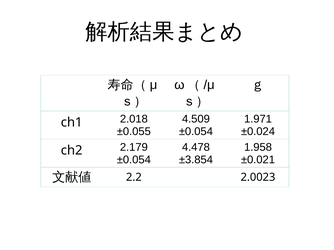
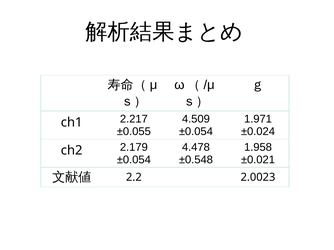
2.018: 2.018 -> 2.217
±3.854: ±3.854 -> ±0.548
